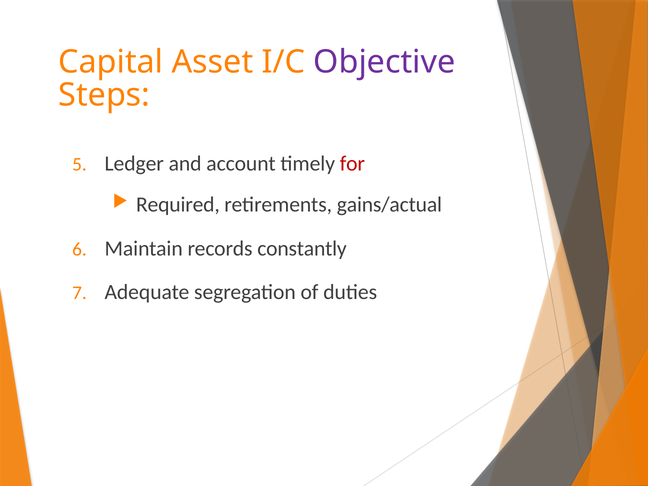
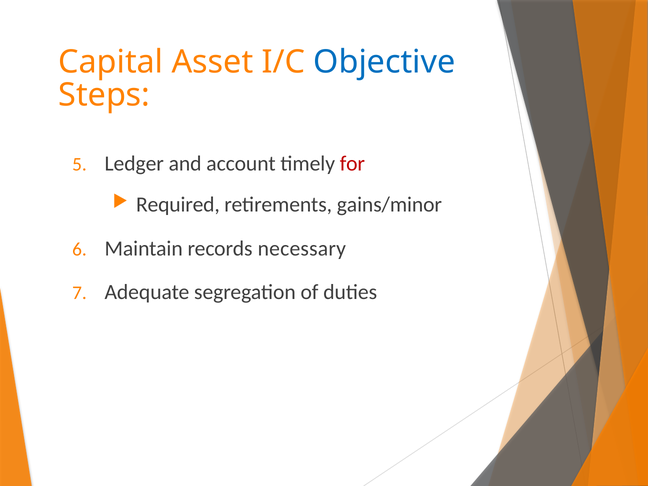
Objective colour: purple -> blue
gains/actual: gains/actual -> gains/minor
constantly: constantly -> necessary
